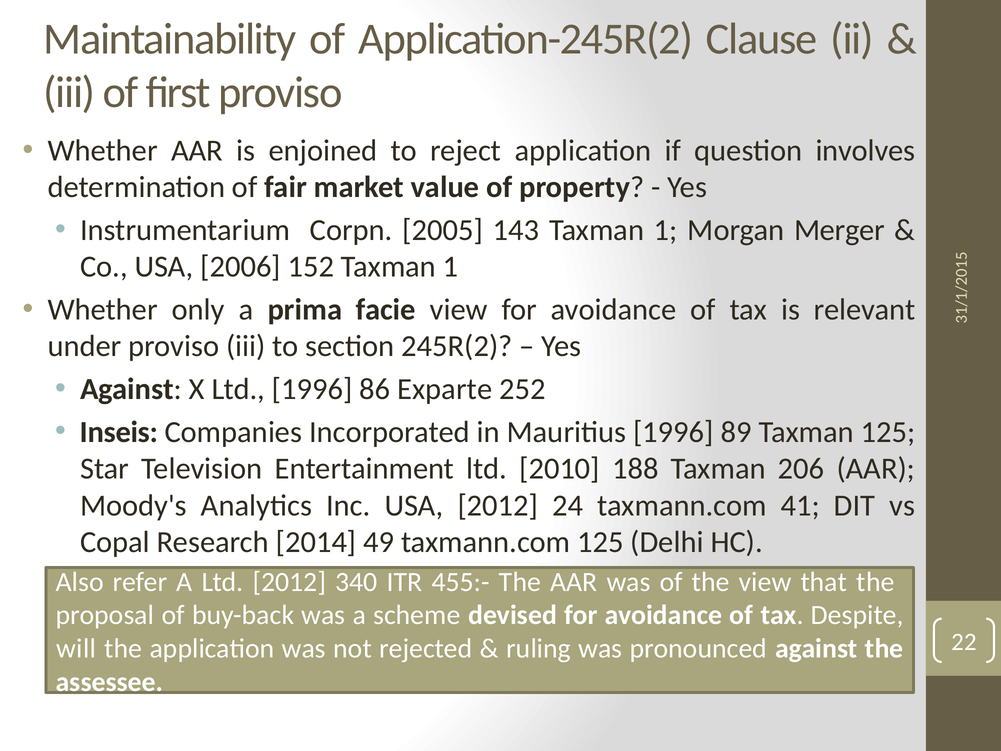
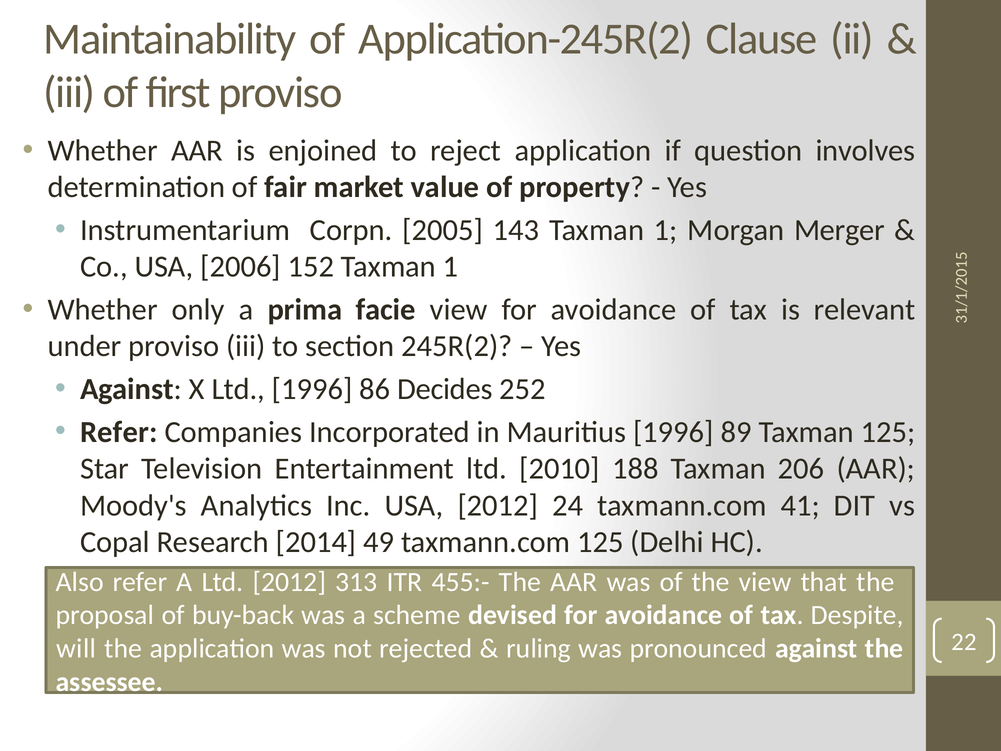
Exparte: Exparte -> Decides
Inseis at (119, 432): Inseis -> Refer
340: 340 -> 313
